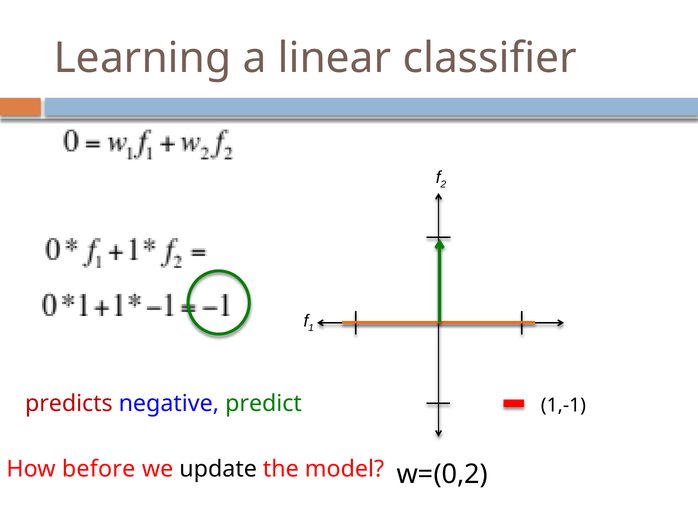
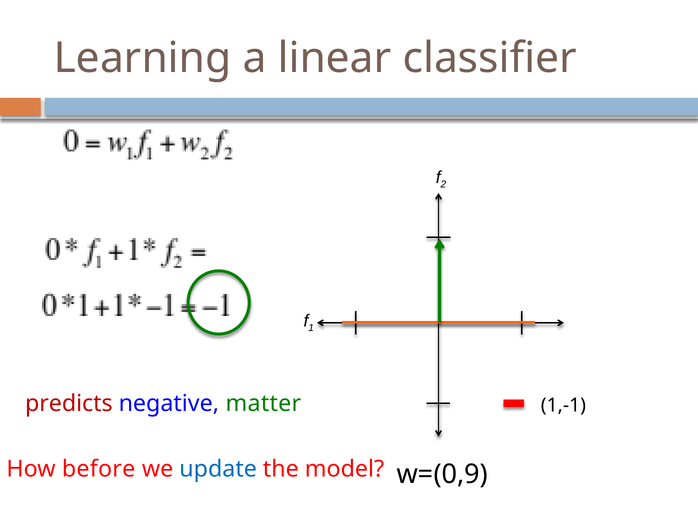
predict: predict -> matter
update colour: black -> blue
w=(0,2: w=(0,2 -> w=(0,9
